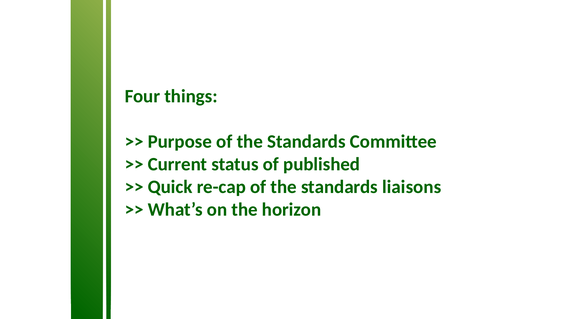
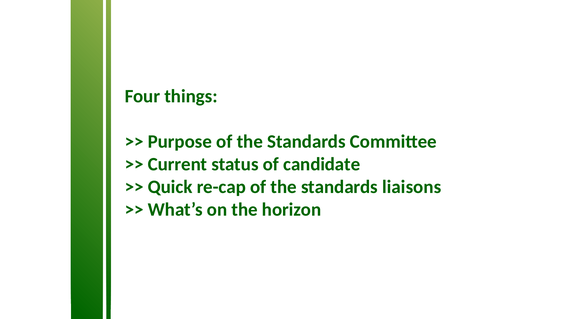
published: published -> candidate
